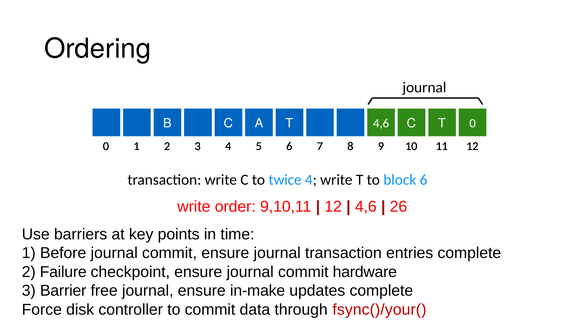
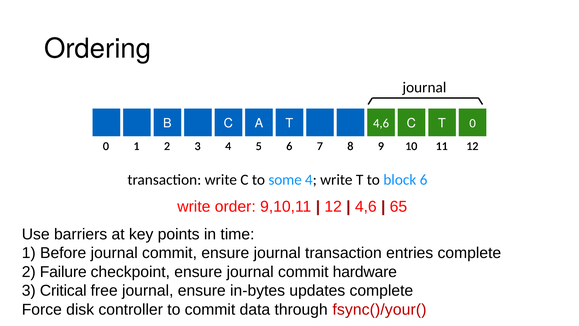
twice: twice -> some
26: 26 -> 65
Barrier: Barrier -> Critical
in-make: in-make -> in-bytes
